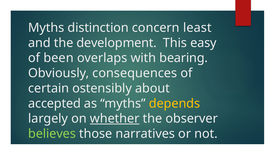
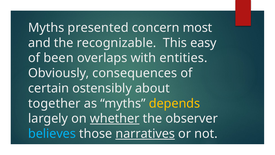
distinction: distinction -> presented
least: least -> most
development: development -> recognizable
bearing: bearing -> entities
accepted: accepted -> together
believes colour: light green -> light blue
narratives underline: none -> present
